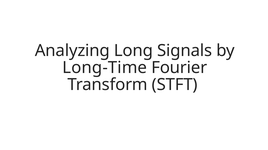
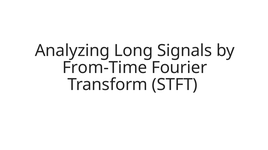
Long-Time: Long-Time -> From-Time
